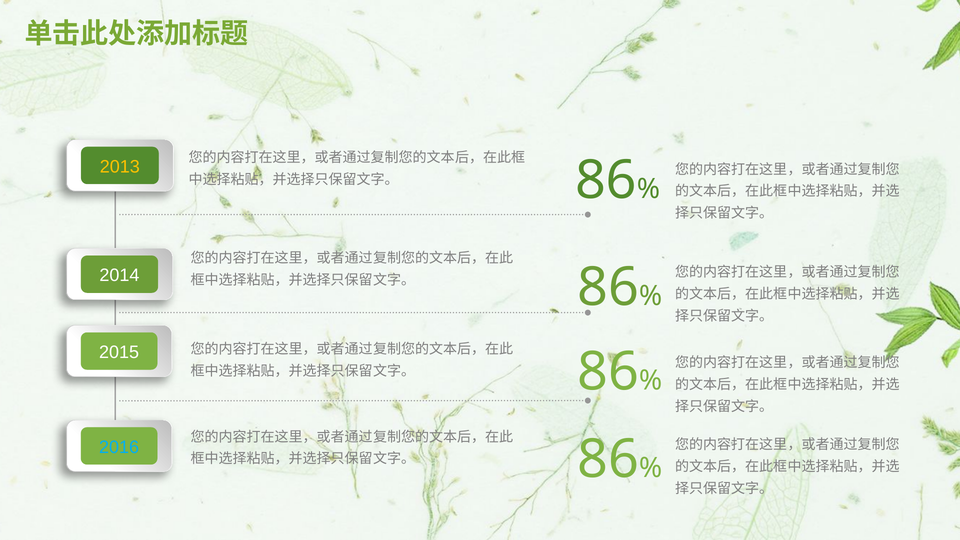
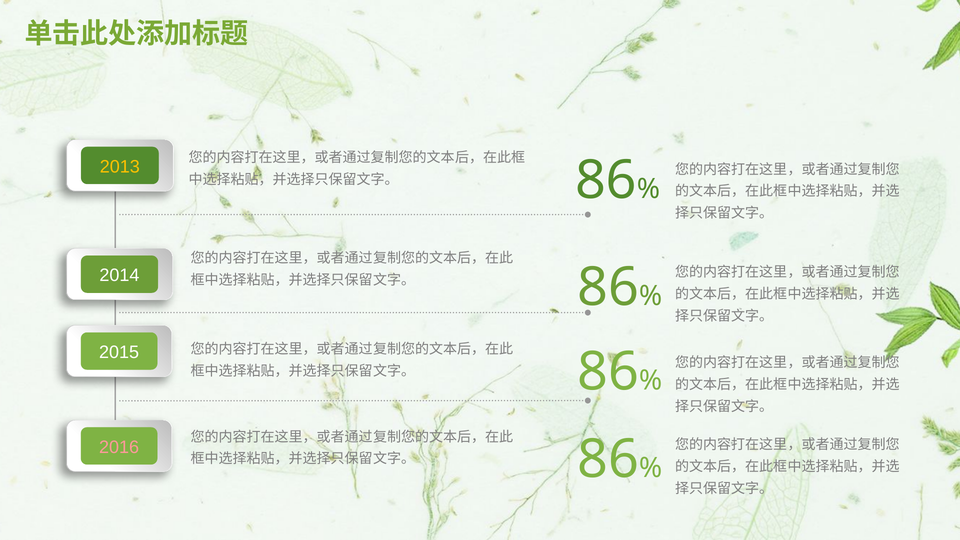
2016 colour: light blue -> pink
